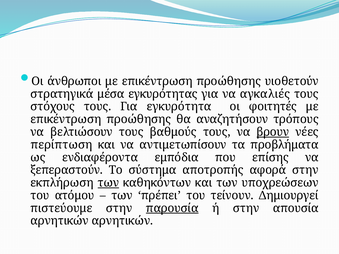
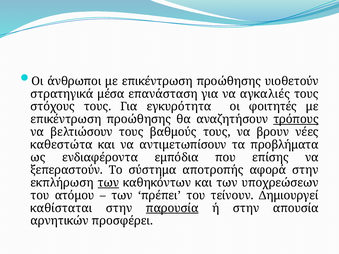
εγκυρότητας: εγκυρότητας -> επανάσταση
τρόπους underline: none -> present
βρουν underline: present -> none
περίπτωση: περίπτωση -> καθεστώτα
πιστεύουμε: πιστεύουμε -> καθίσταται
αρνητικών αρνητικών: αρνητικών -> προσφέρει
